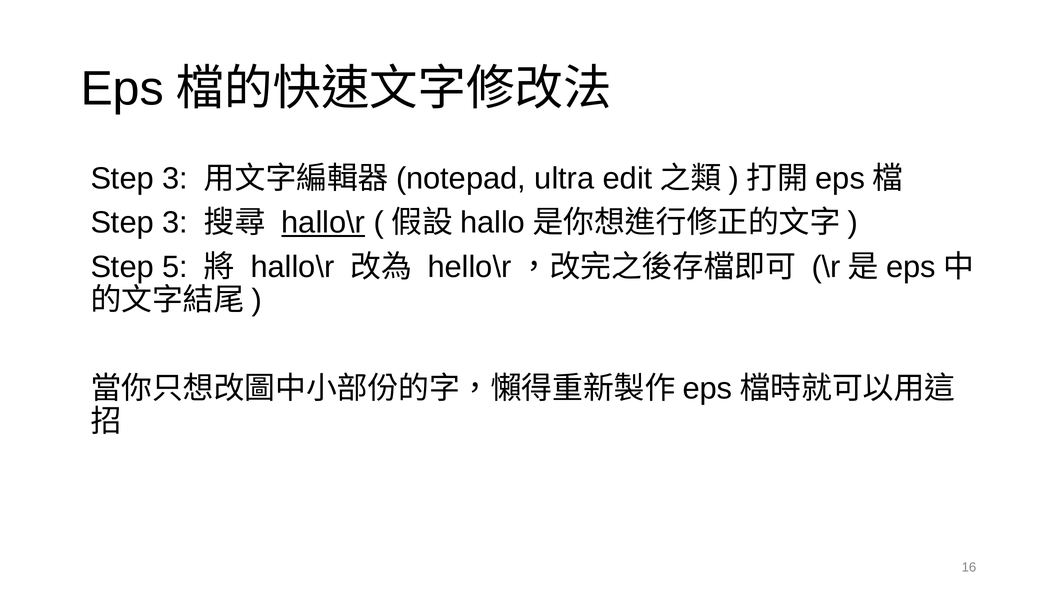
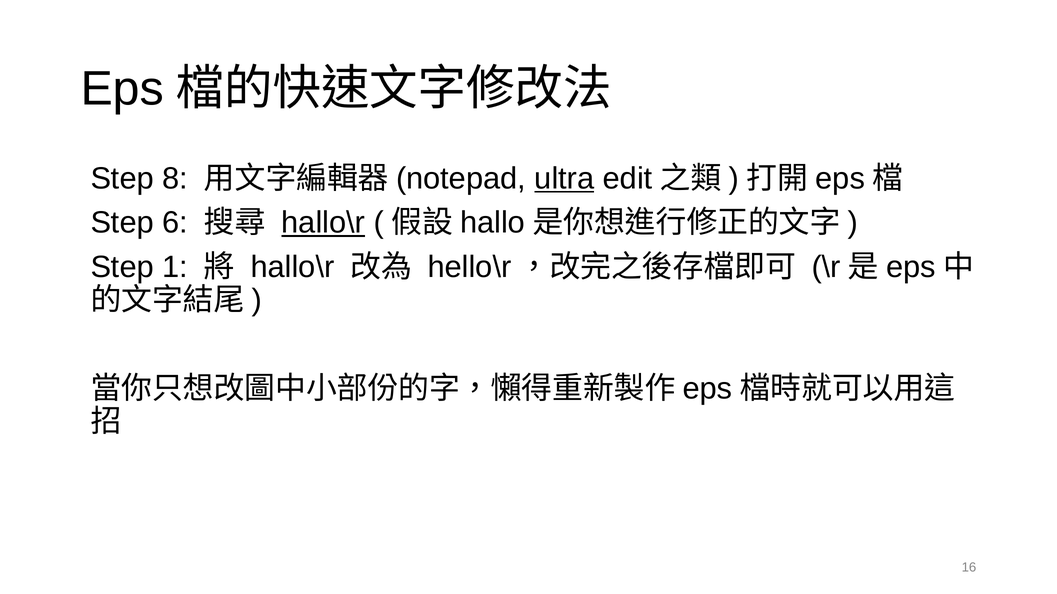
3 at (175, 179): 3 -> 8
ultra underline: none -> present
3 at (175, 223): 3 -> 6
5: 5 -> 1
